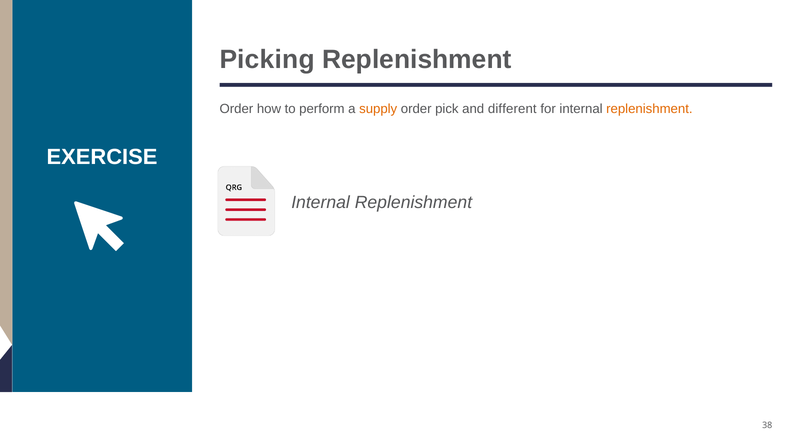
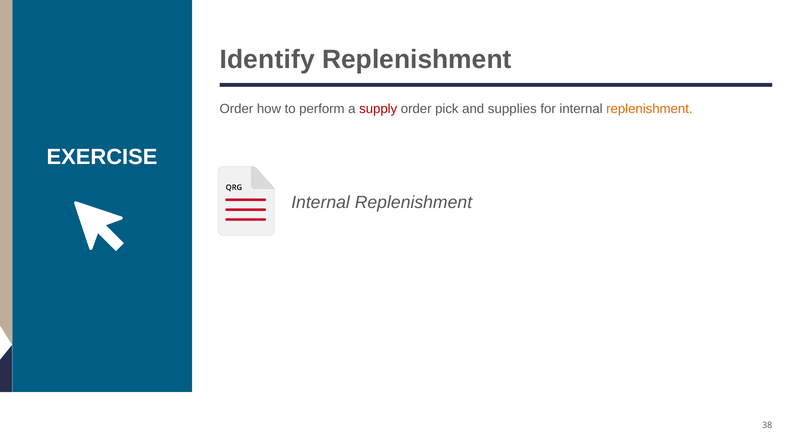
Picking: Picking -> Identify
supply colour: orange -> red
different: different -> supplies
